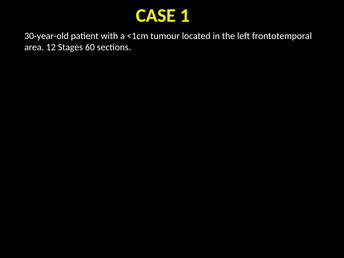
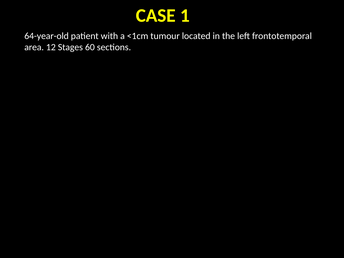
30-year-old: 30-year-old -> 64-year-old
